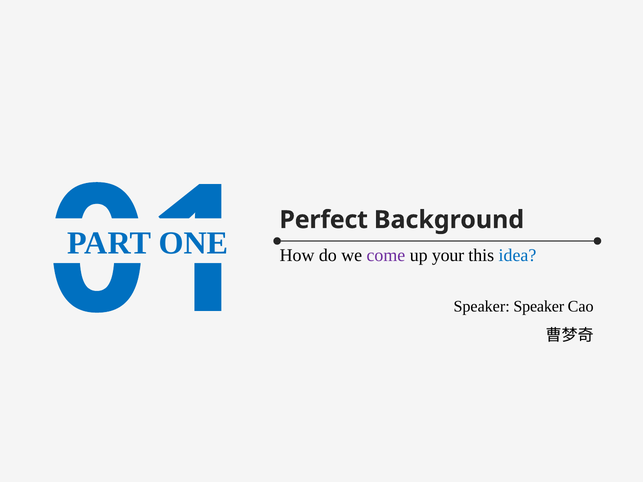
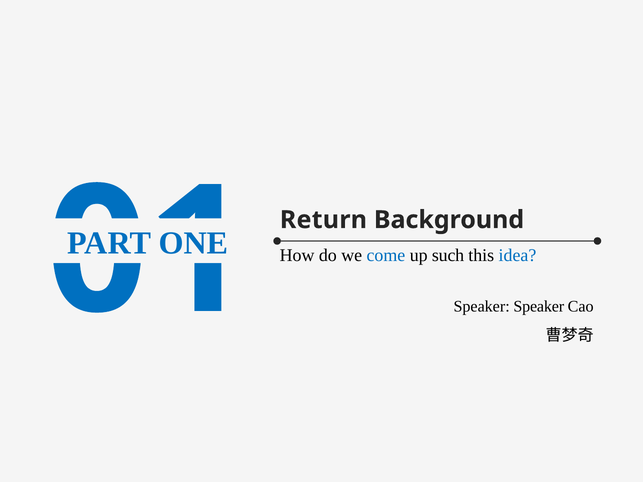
Perfect: Perfect -> Return
come colour: purple -> blue
your: your -> such
